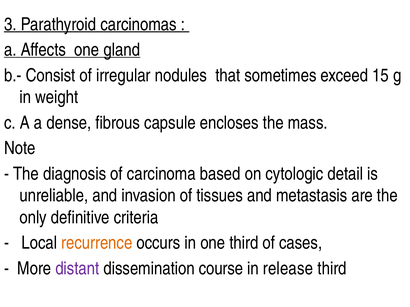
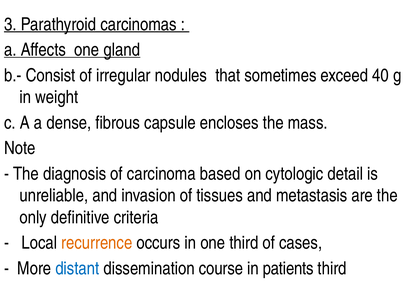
15: 15 -> 40
distant colour: purple -> blue
release: release -> patients
